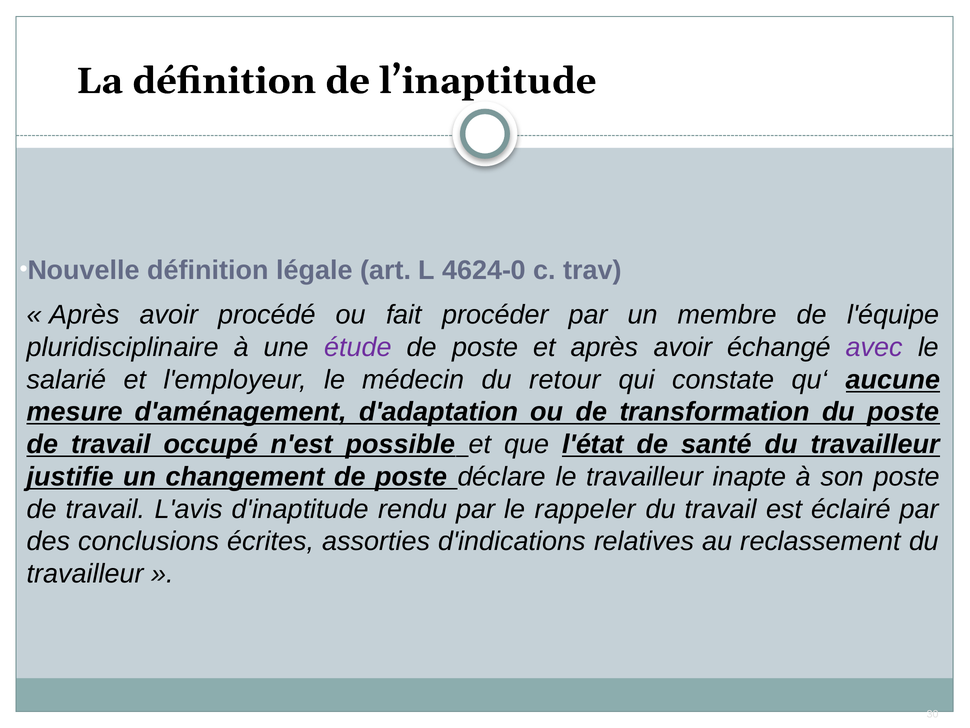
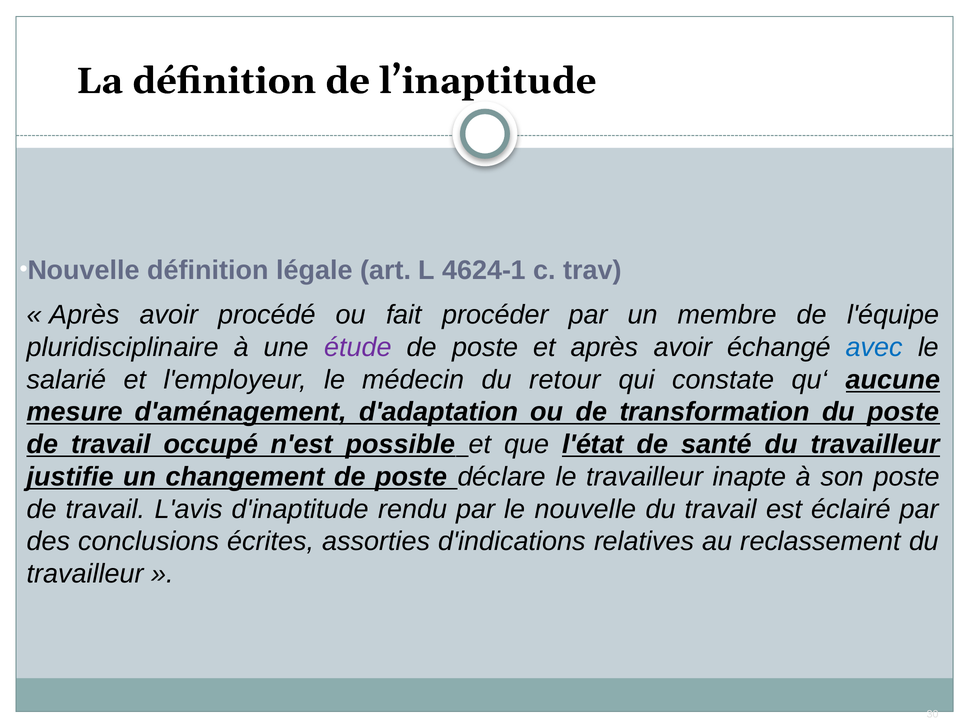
4624-0: 4624-0 -> 4624-1
avec colour: purple -> blue
le rappeler: rappeler -> nouvelle
